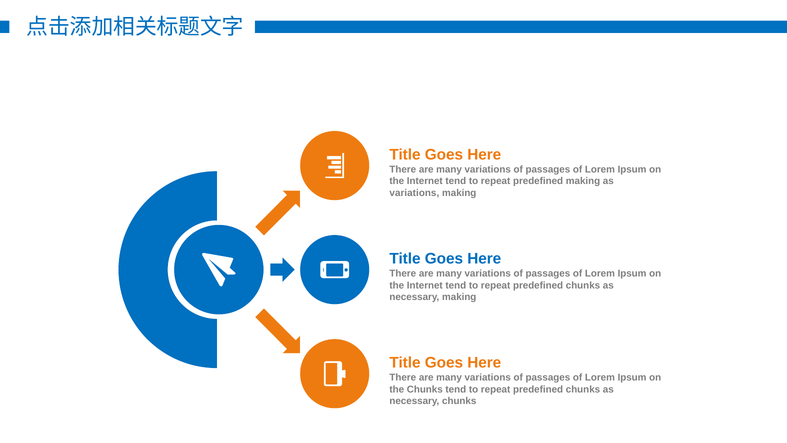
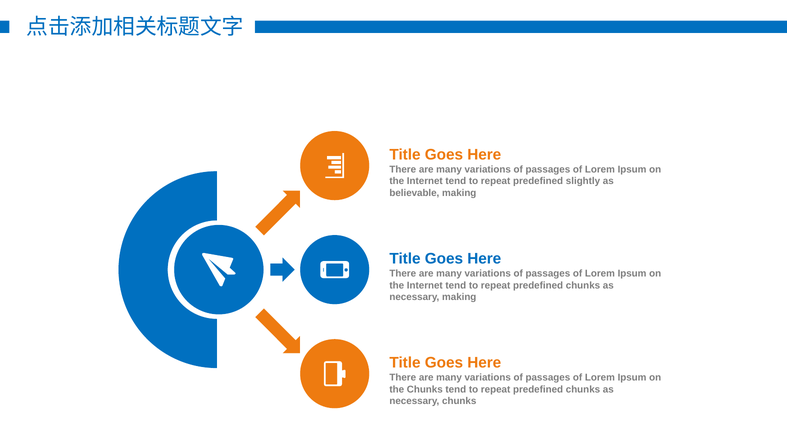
predefined making: making -> slightly
variations at (414, 193): variations -> believable
